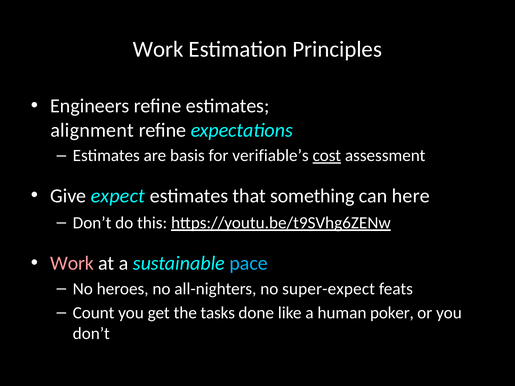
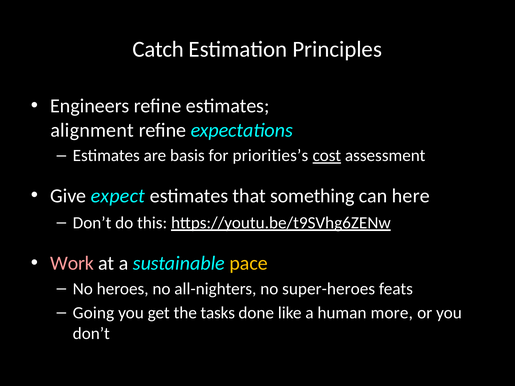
Work at (158, 49): Work -> Catch
verifiable’s: verifiable’s -> priorities’s
pace colour: light blue -> yellow
super-expect: super-expect -> super-heroes
Count: Count -> Going
poker: poker -> more
